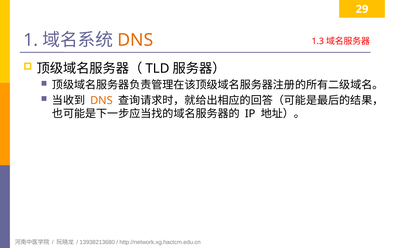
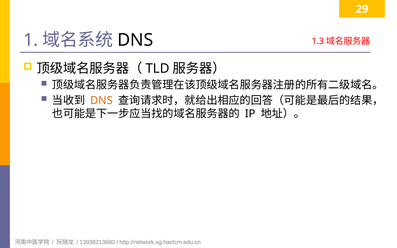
DNS at (135, 40) colour: orange -> black
